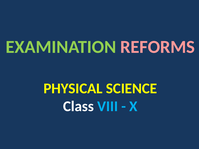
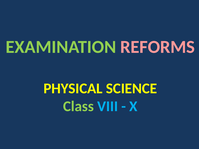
Class colour: white -> light green
